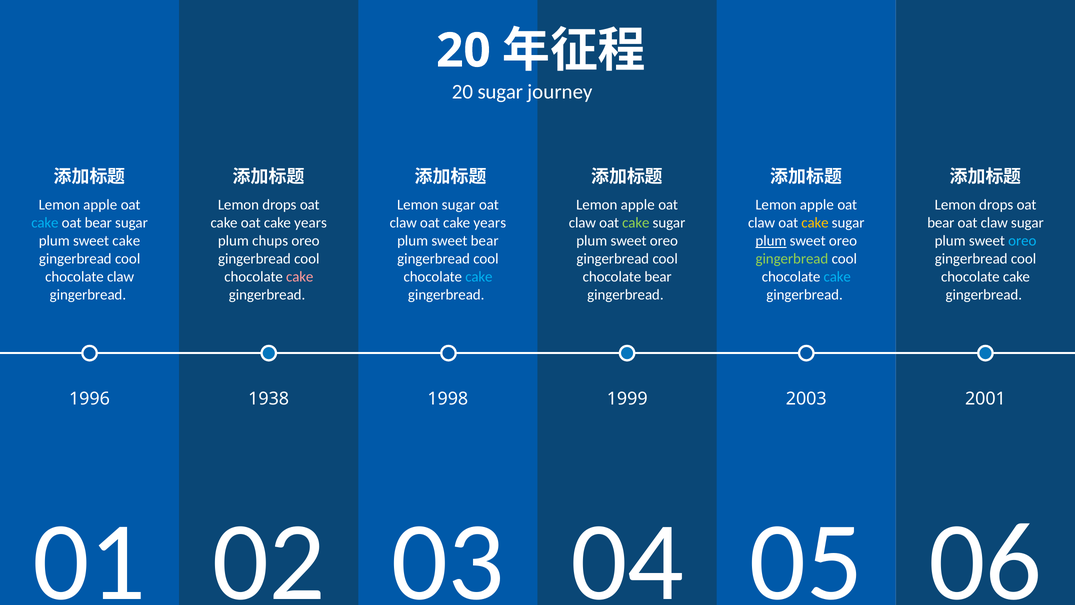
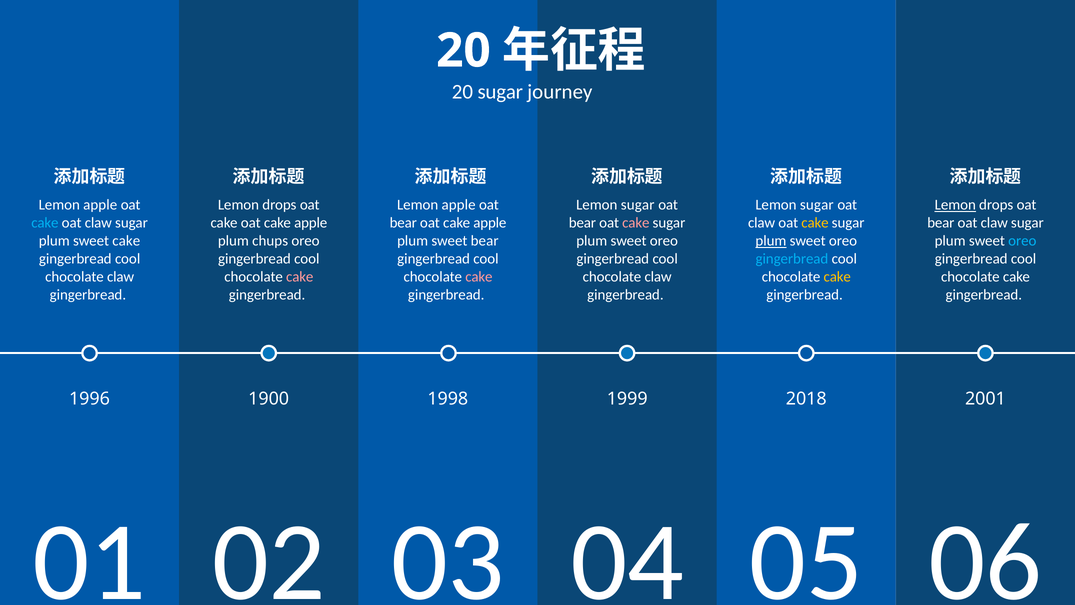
sugar at (459, 205): sugar -> apple
apple at (638, 205): apple -> sugar
apple at (817, 205): apple -> sugar
Lemon at (955, 205) underline: none -> present
bear at (98, 223): bear -> claw
cake oat cake years: years -> apple
claw at (403, 223): claw -> bear
years at (490, 223): years -> apple
claw at (582, 223): claw -> bear
cake at (636, 223) colour: light green -> pink
gingerbread at (792, 259) colour: light green -> light blue
cake at (479, 277) colour: light blue -> pink
bear at (658, 277): bear -> claw
cake at (837, 277) colour: light blue -> yellow
1938: 1938 -> 1900
2003: 2003 -> 2018
